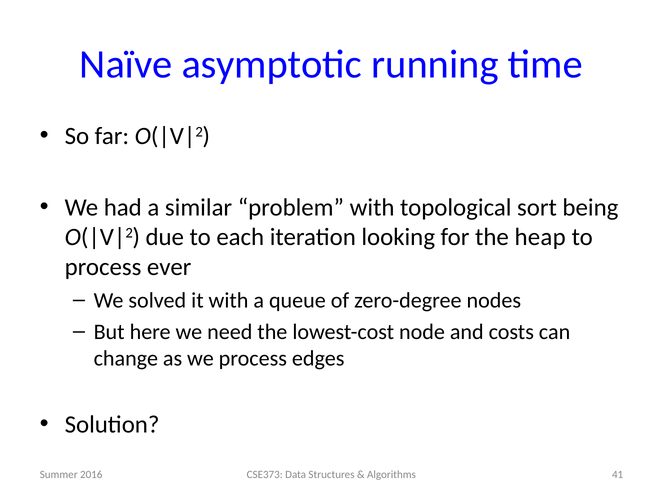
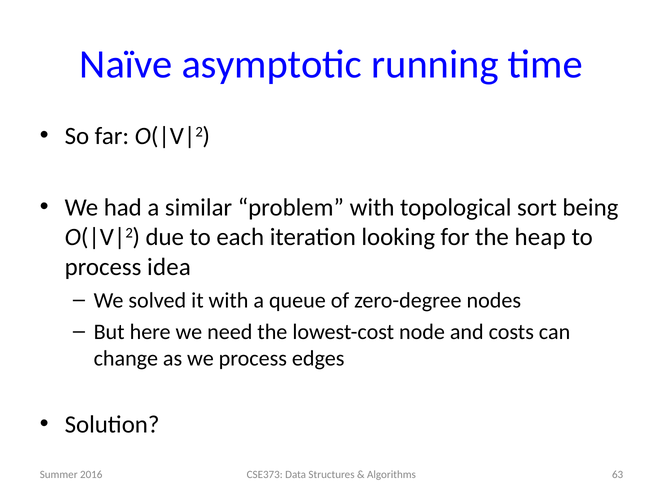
ever: ever -> idea
41: 41 -> 63
